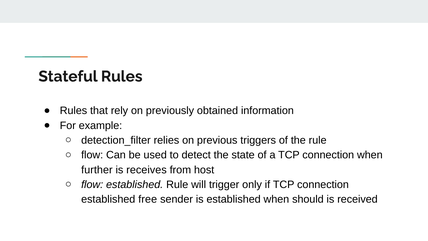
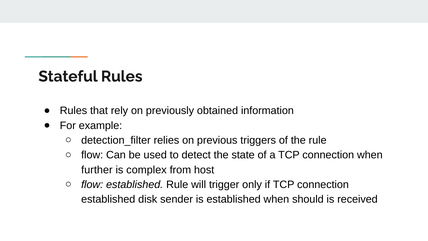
receives: receives -> complex
free: free -> disk
